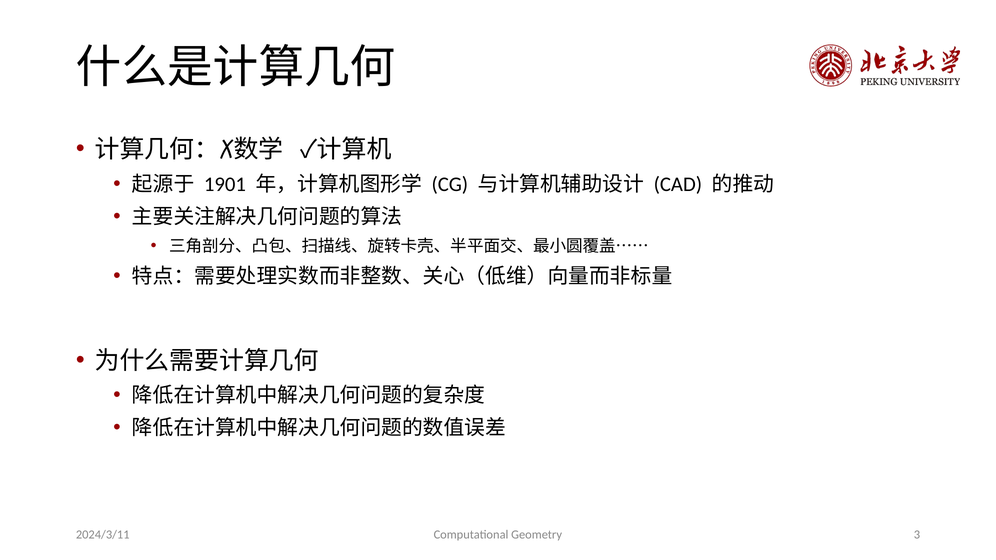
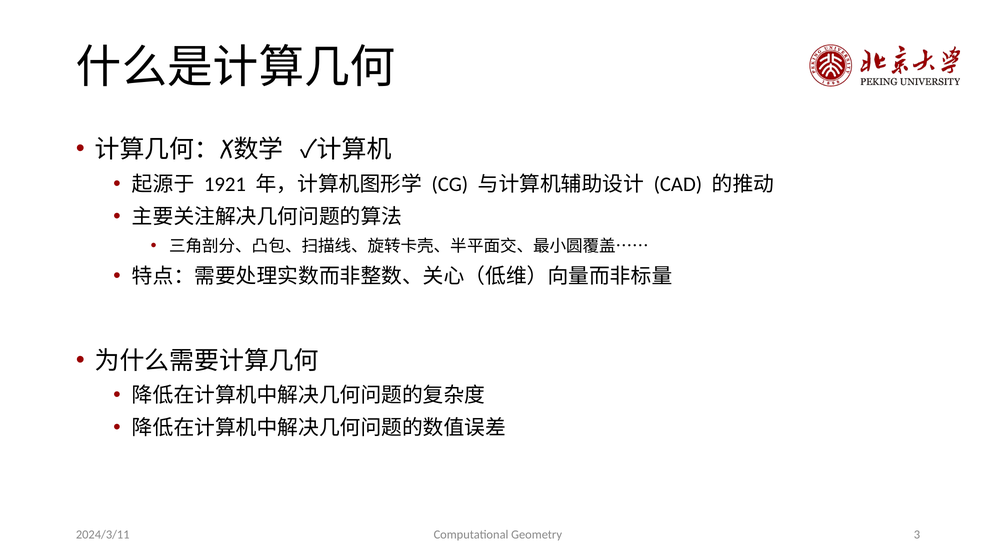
1901: 1901 -> 1921
